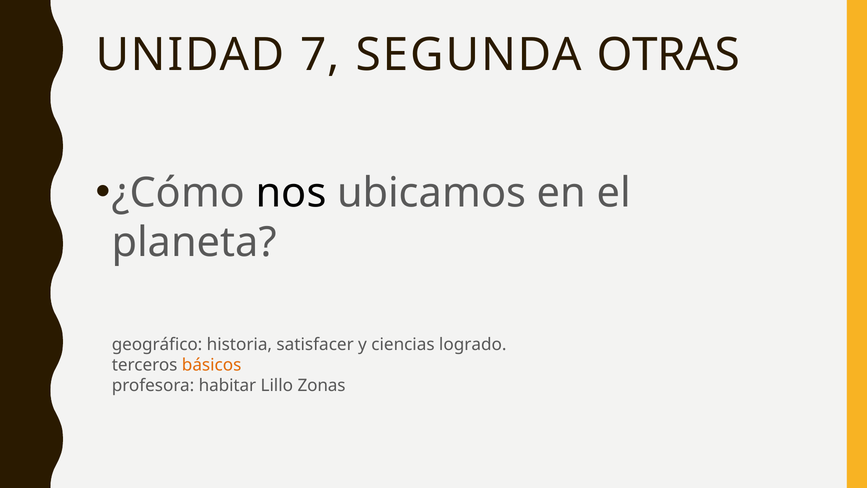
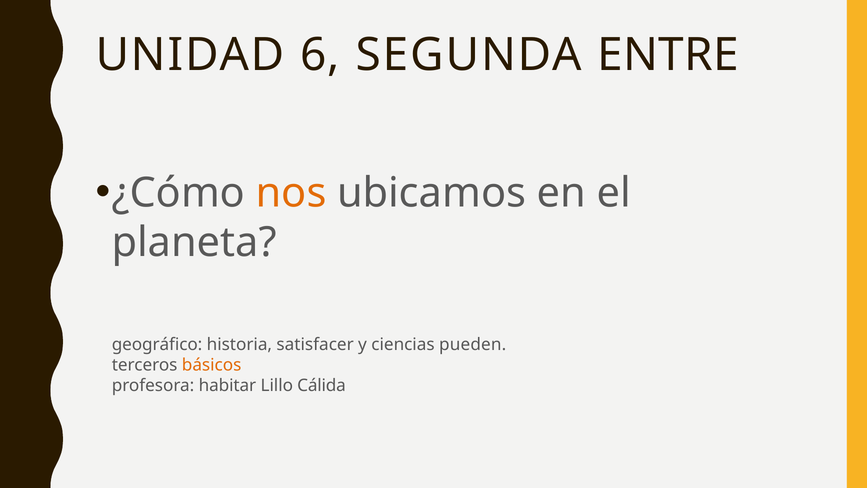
7: 7 -> 6
OTRAS: OTRAS -> ENTRE
nos colour: black -> orange
logrado: logrado -> pueden
Zonas: Zonas -> Cálida
